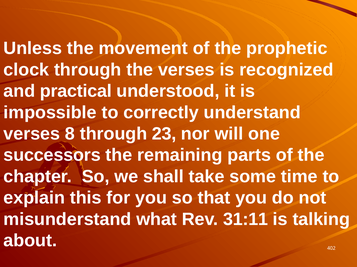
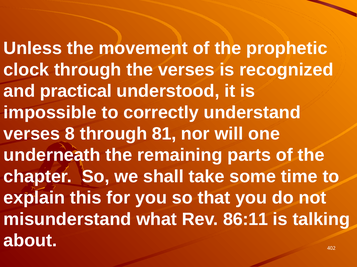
23: 23 -> 81
successors: successors -> underneath
31:11: 31:11 -> 86:11
